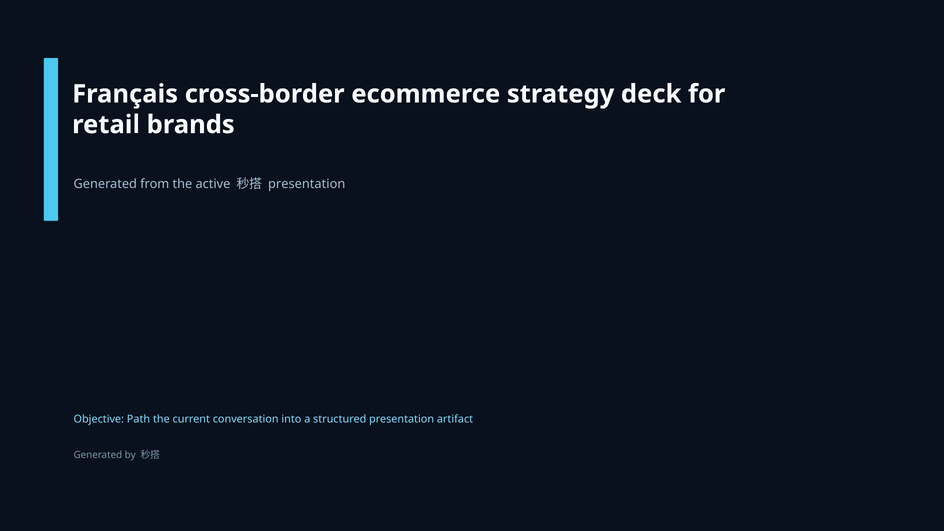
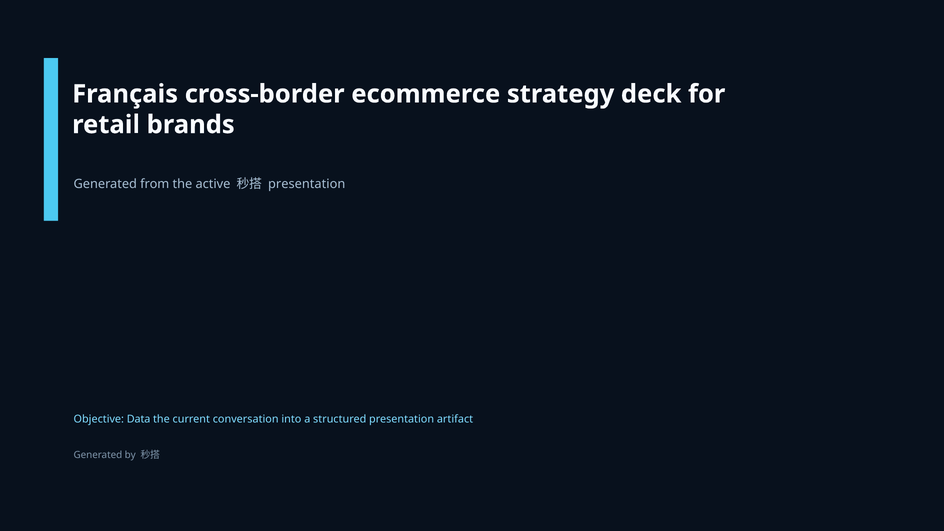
Path: Path -> Data
